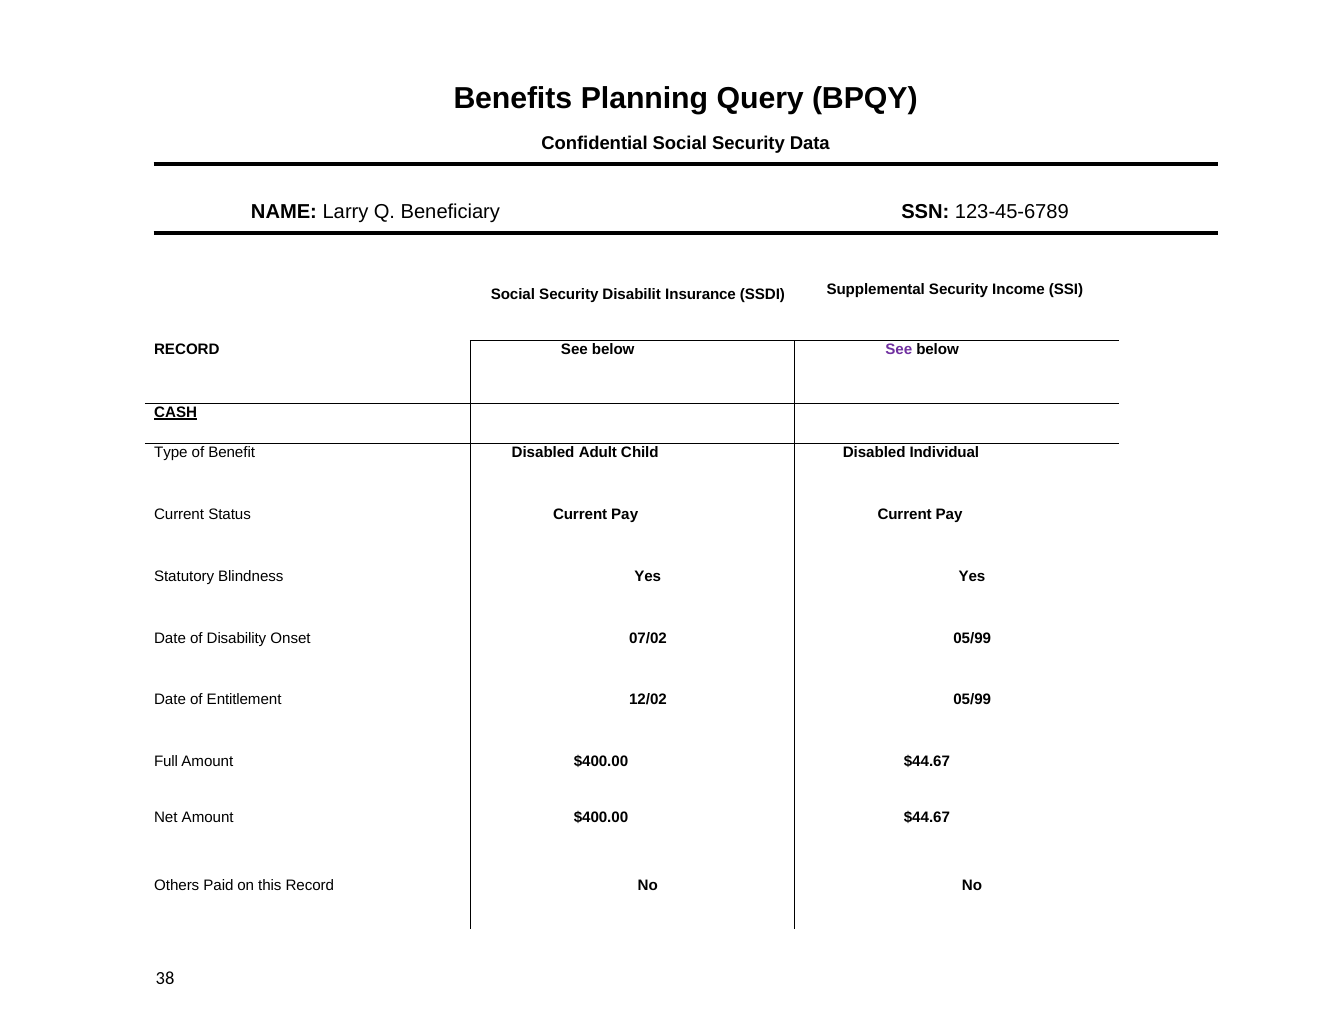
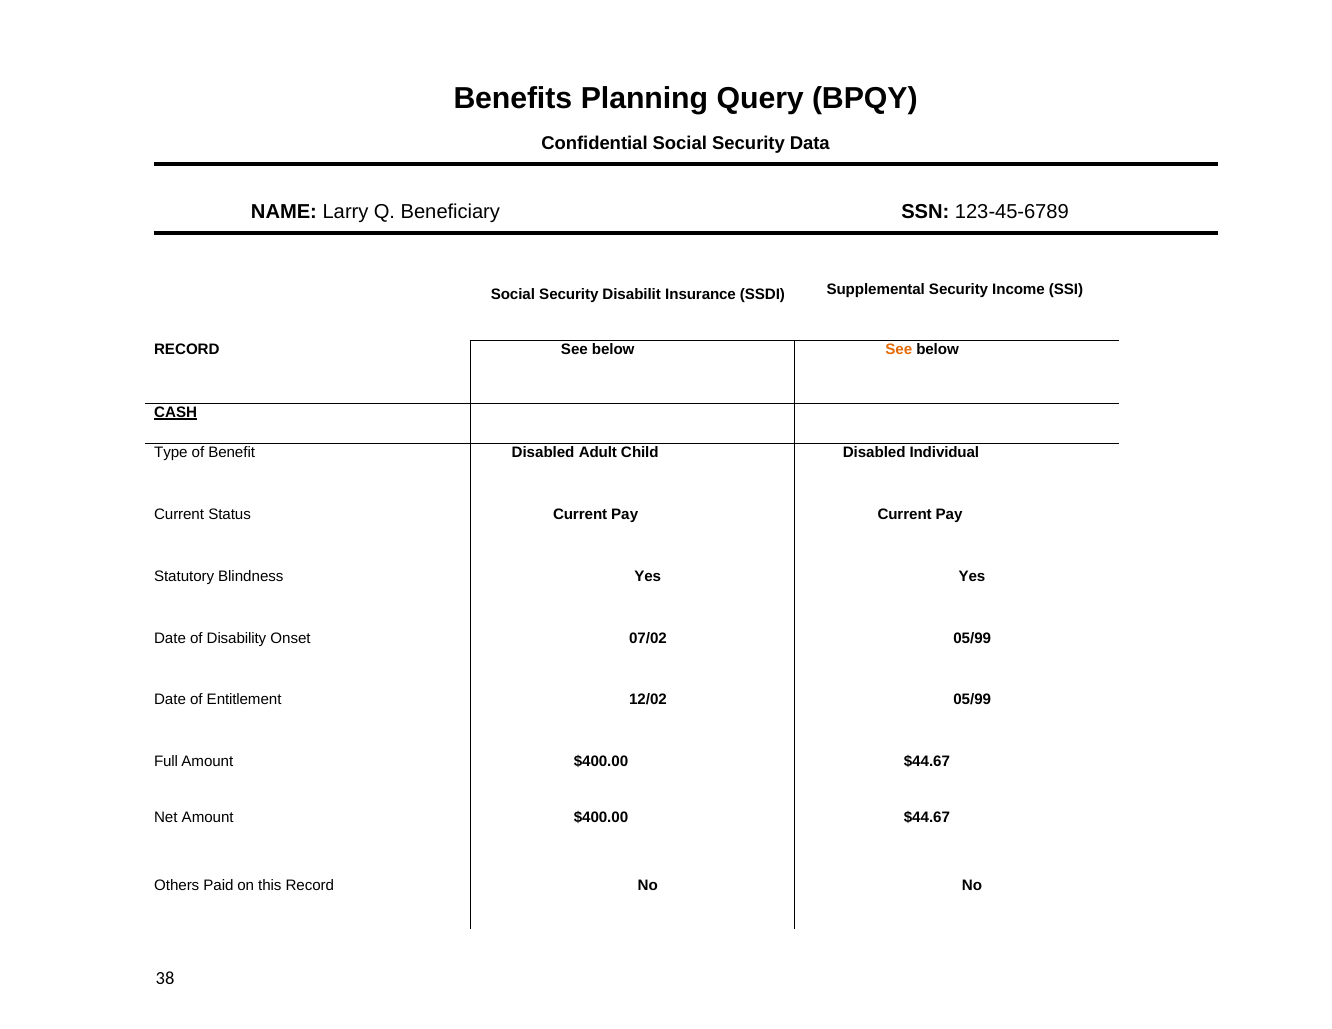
See at (899, 350) colour: purple -> orange
